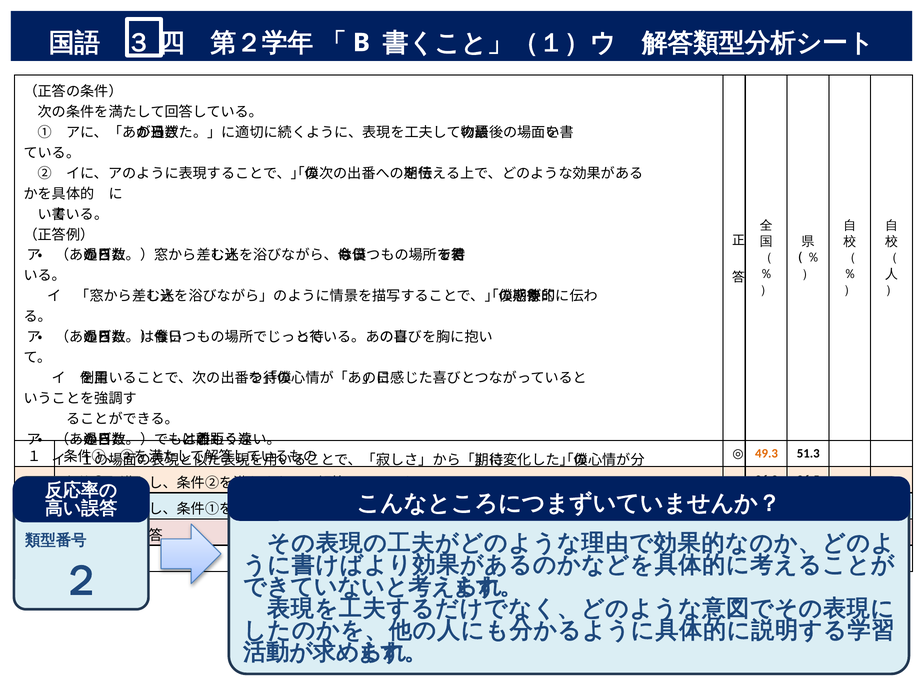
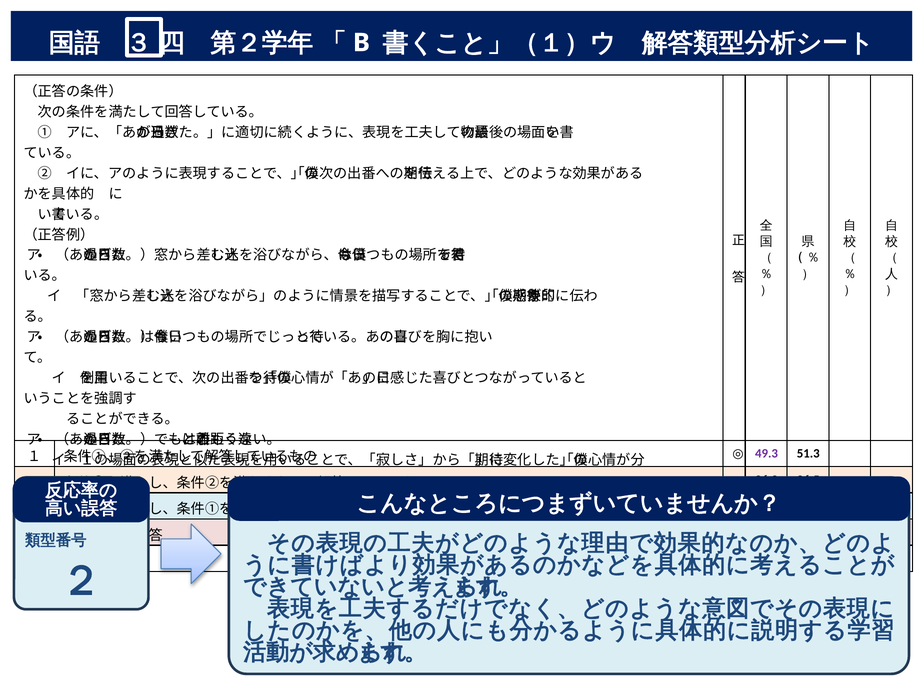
49.3 colour: orange -> purple
